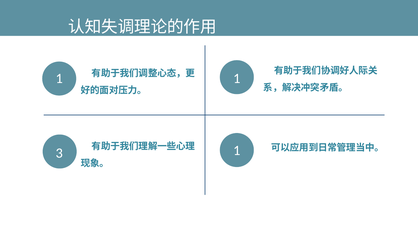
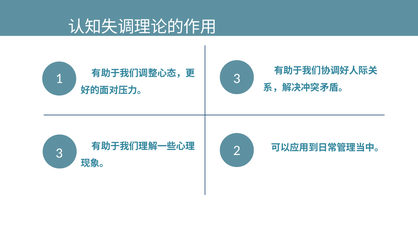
1 1: 1 -> 3
3 1: 1 -> 2
